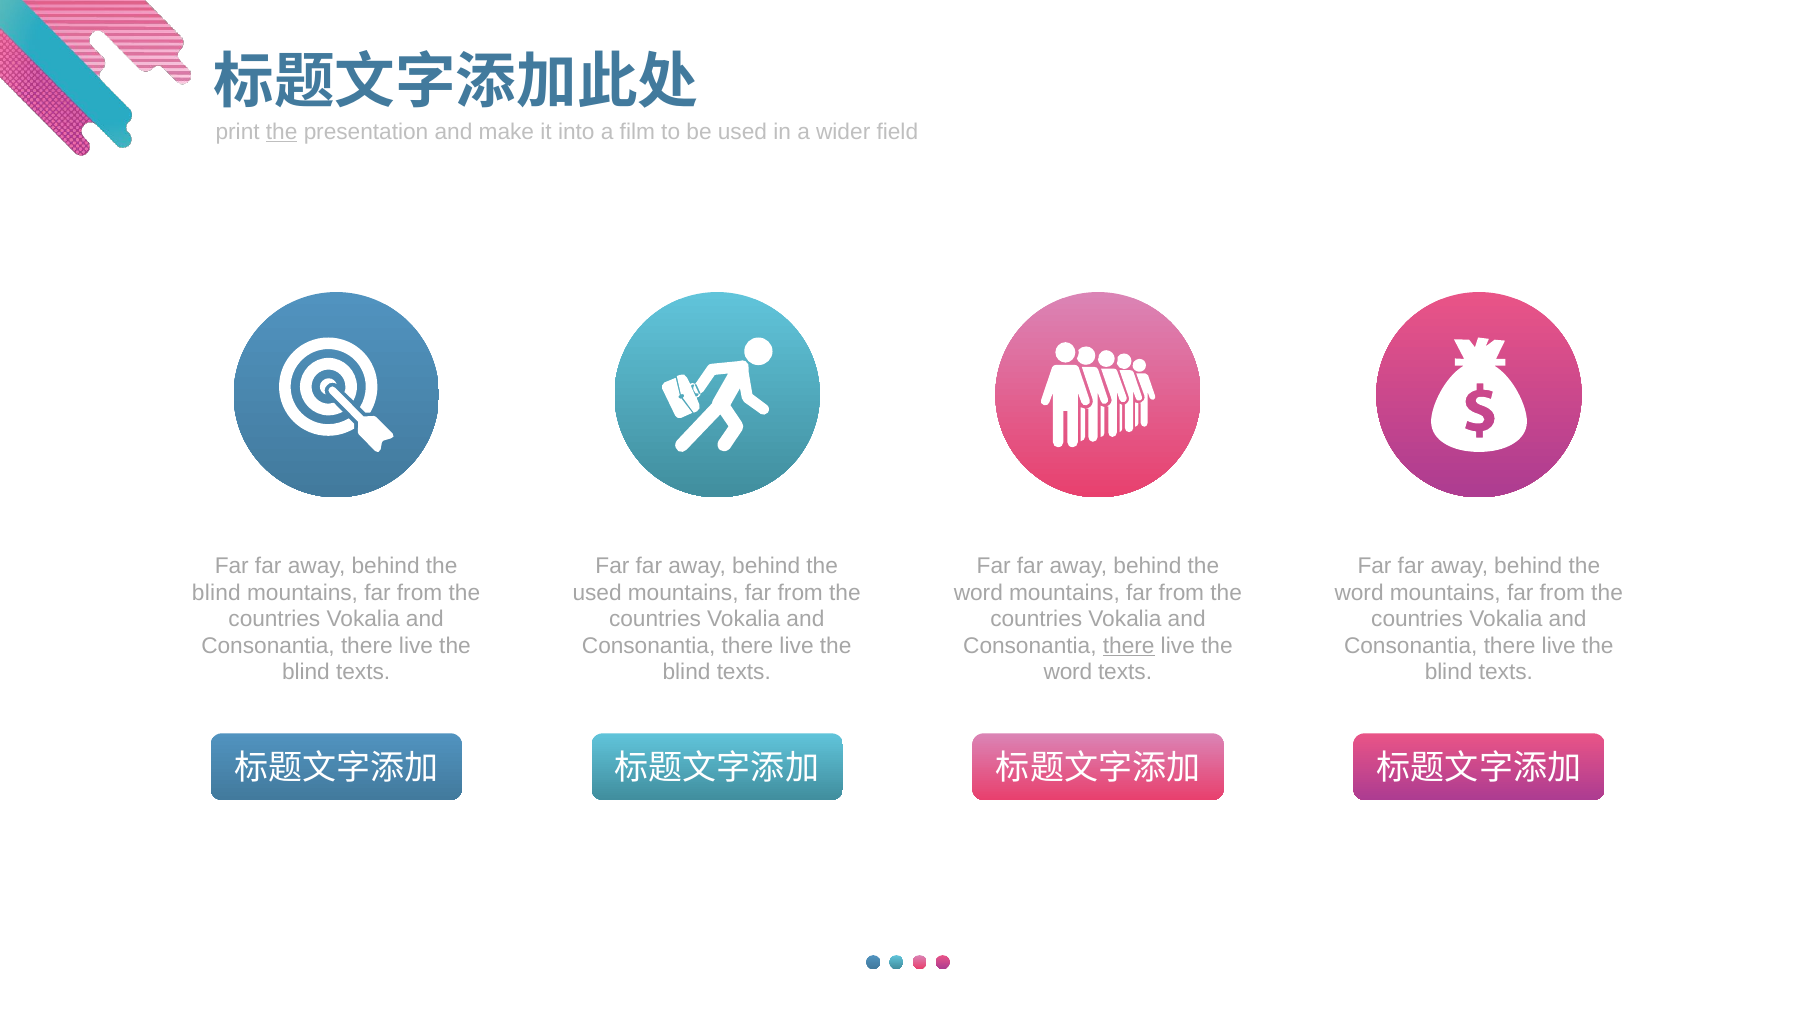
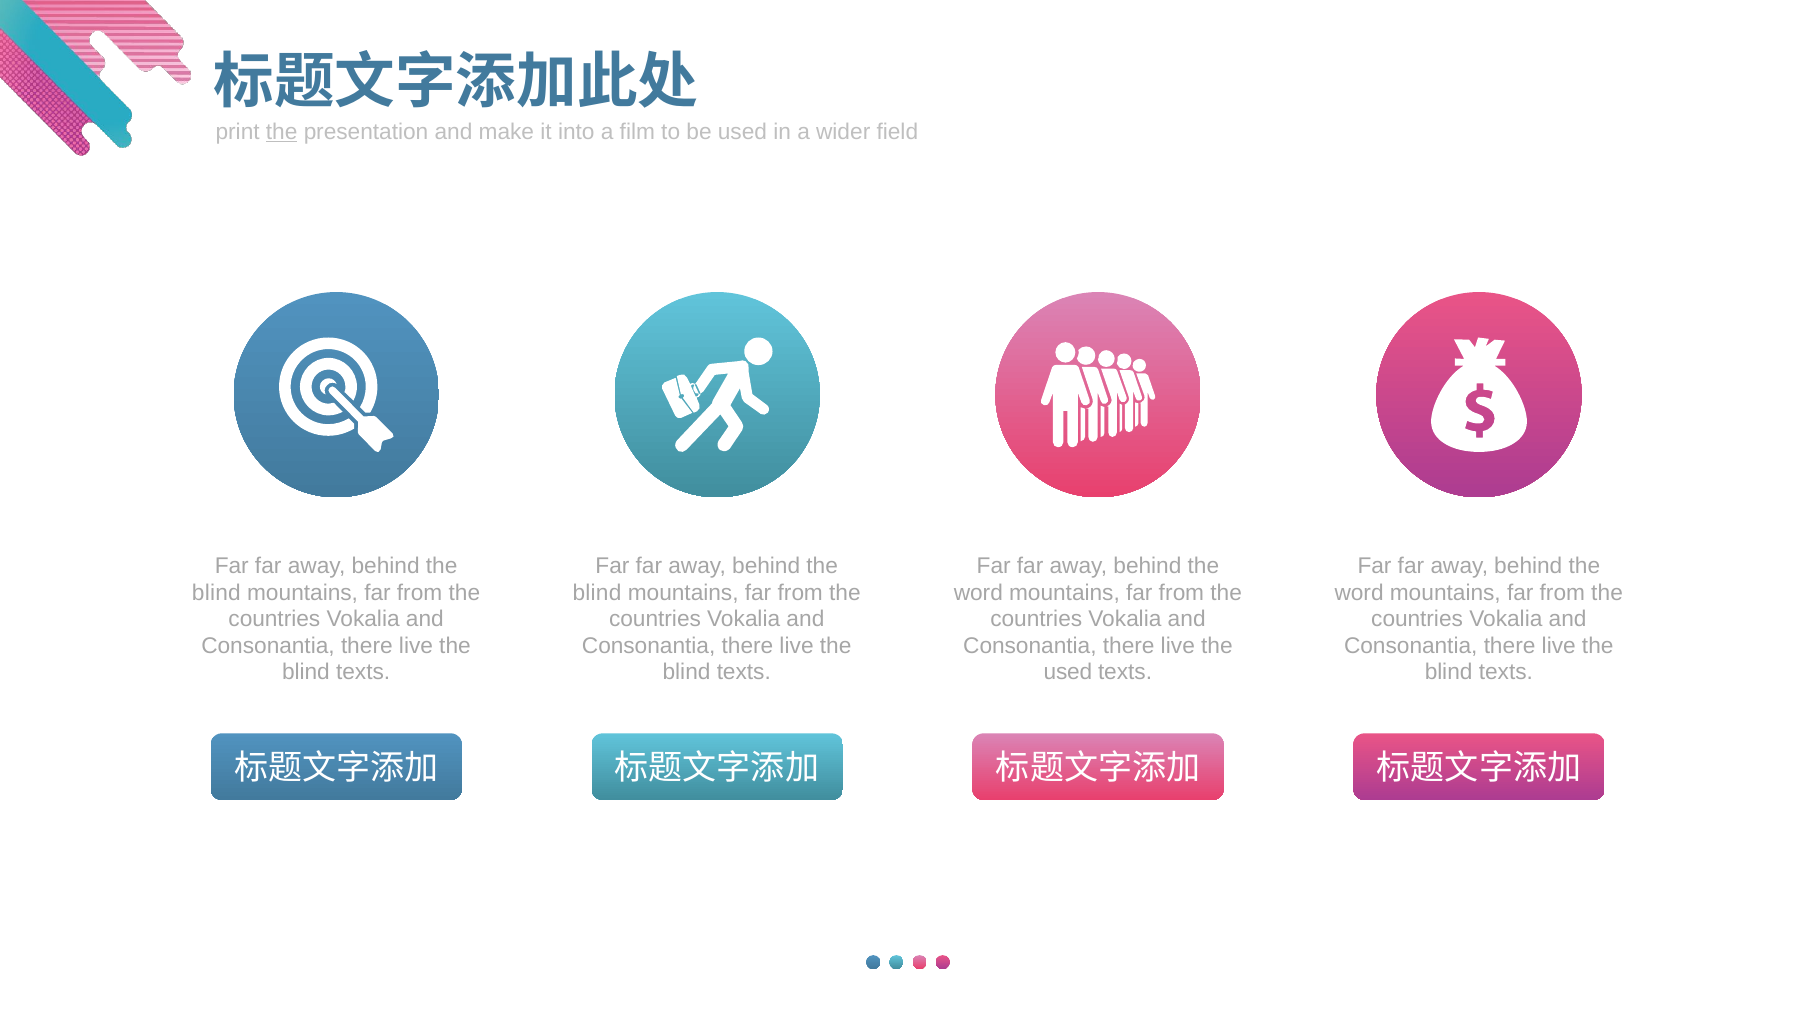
used at (597, 593): used -> blind
there at (1129, 646) underline: present -> none
word at (1068, 673): word -> used
